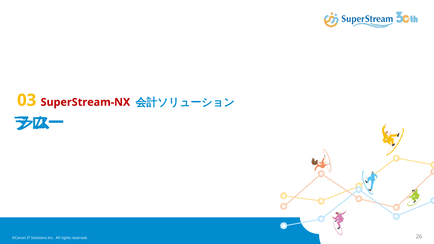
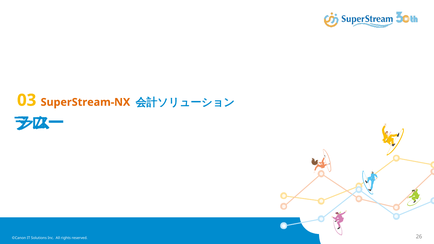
SuperStream-NX colour: red -> orange
